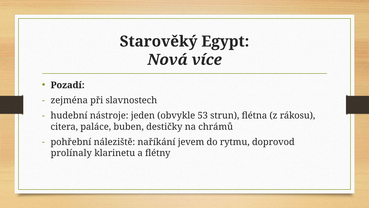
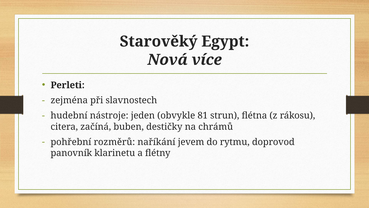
Pozadí: Pozadí -> Perleti
53: 53 -> 81
paláce: paláce -> začíná
náleziště: náleziště -> rozměrů
prolínaly: prolínaly -> panovník
